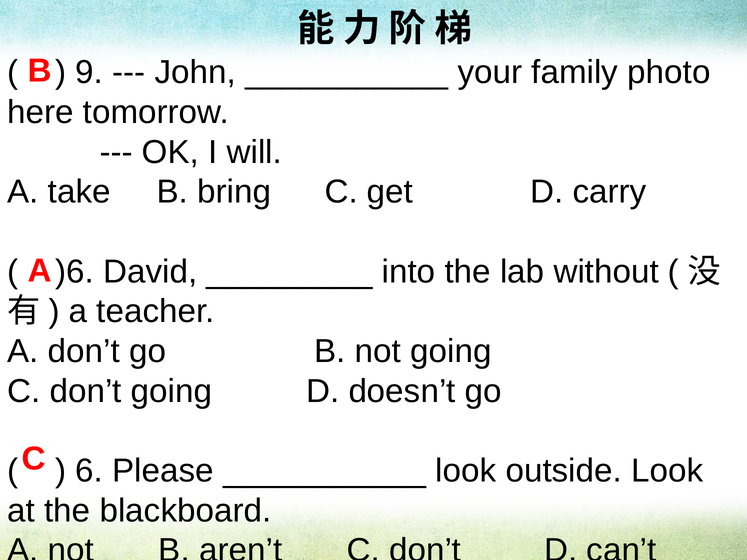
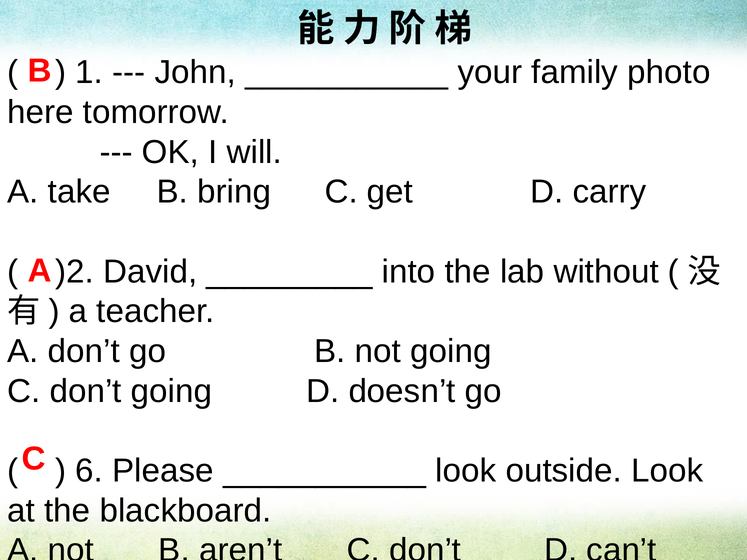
9: 9 -> 1
)6: )6 -> )2
